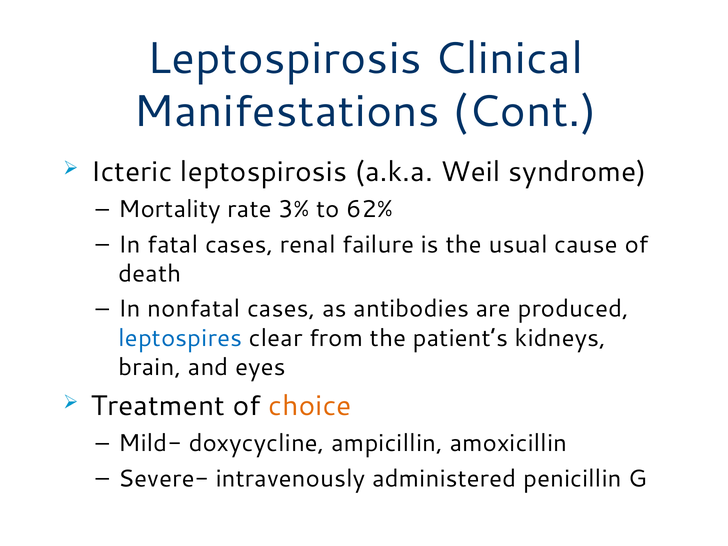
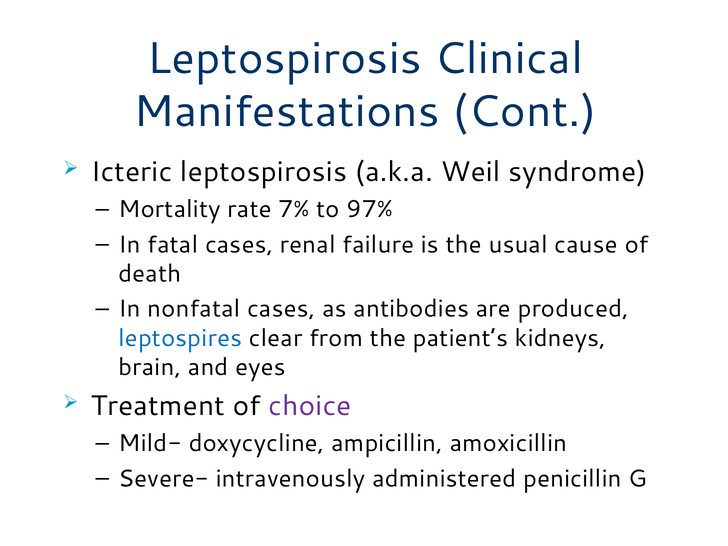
3%: 3% -> 7%
62%: 62% -> 97%
choice colour: orange -> purple
